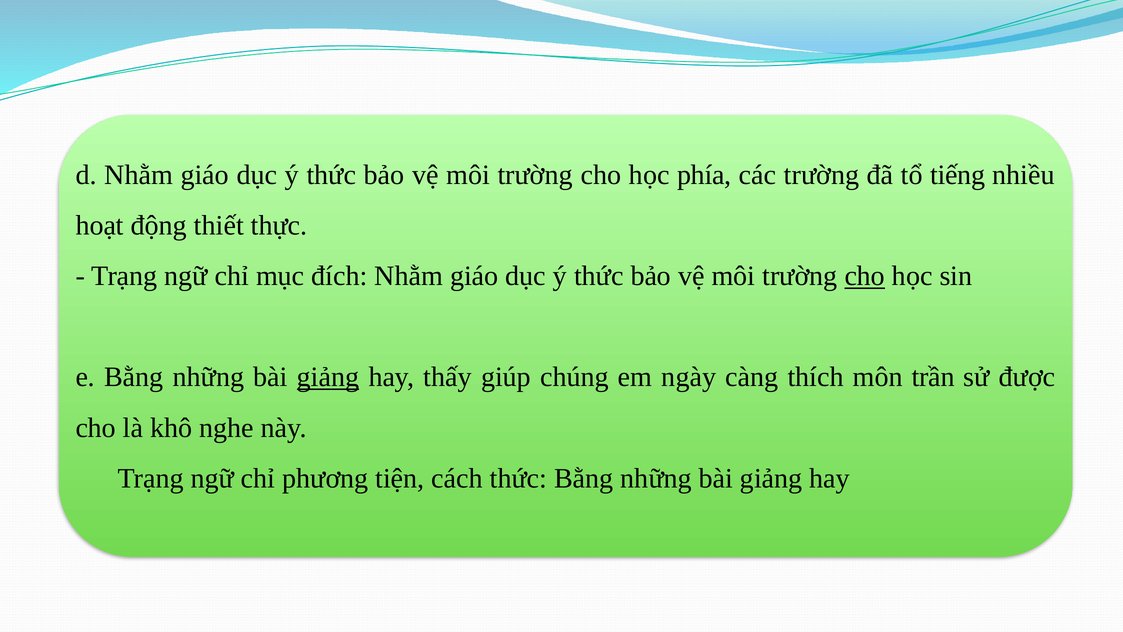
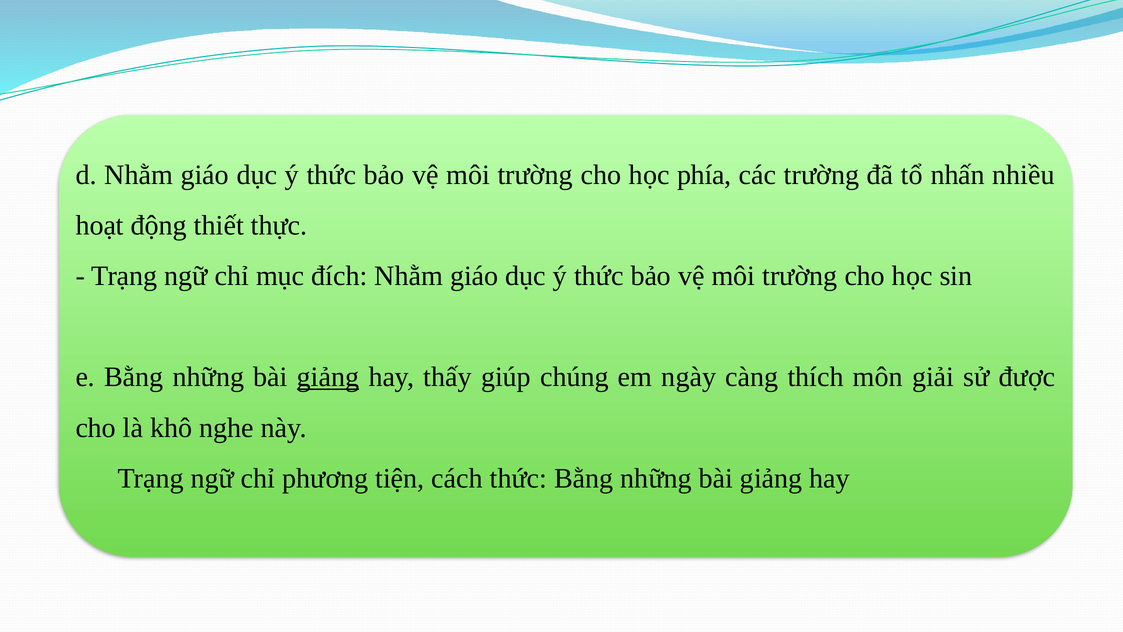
tiếng: tiếng -> nhấn
cho at (865, 276) underline: present -> none
trần: trần -> giải
